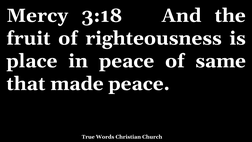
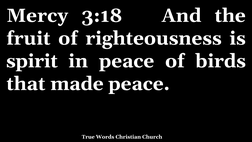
place: place -> spirit
same: same -> birds
